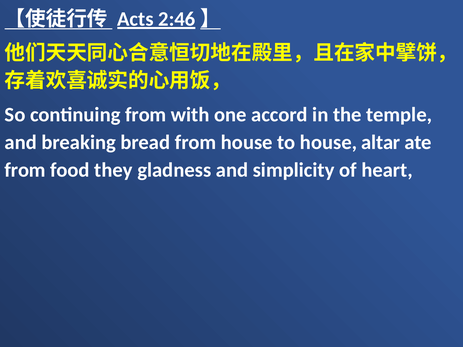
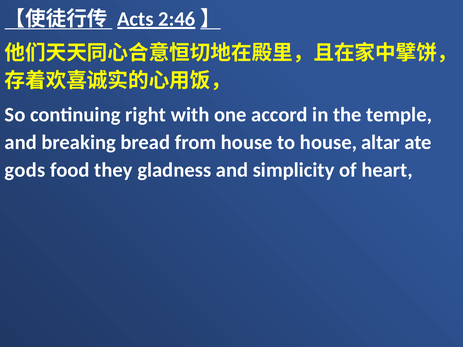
continuing from: from -> right
from at (25, 170): from -> gods
